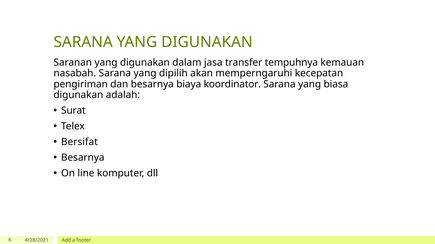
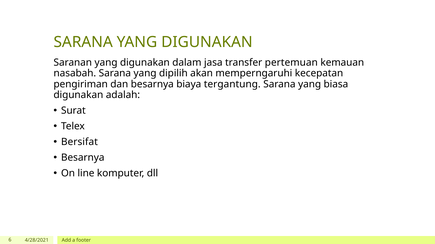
tempuhnya: tempuhnya -> pertemuan
koordinator: koordinator -> tergantung
